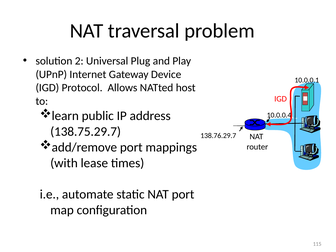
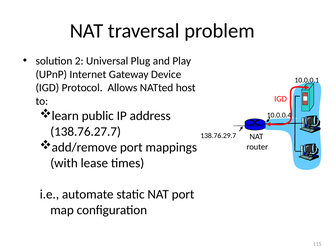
138.75.29.7: 138.75.29.7 -> 138.76.27.7
